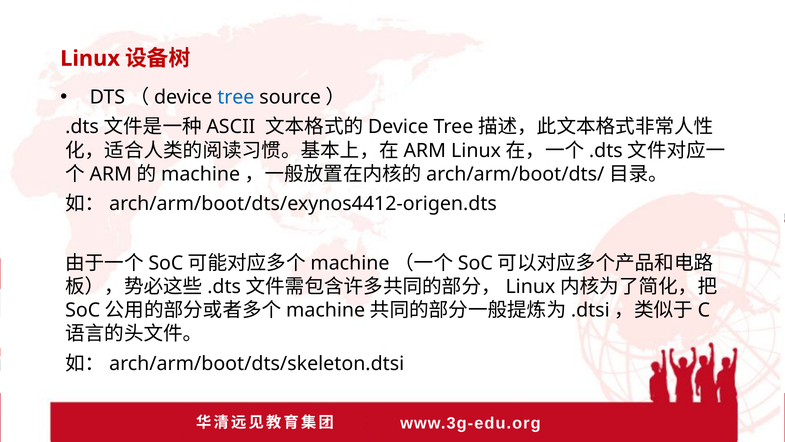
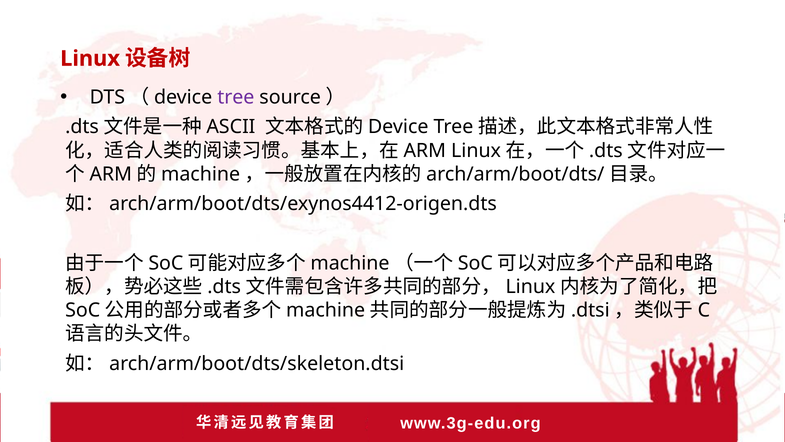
tree colour: blue -> purple
